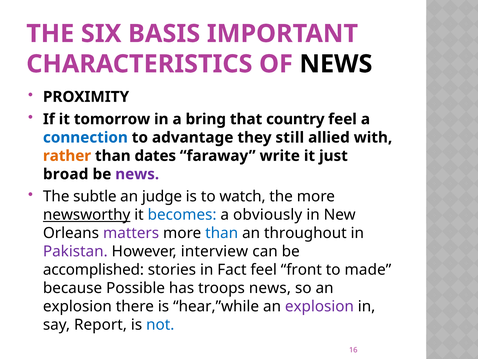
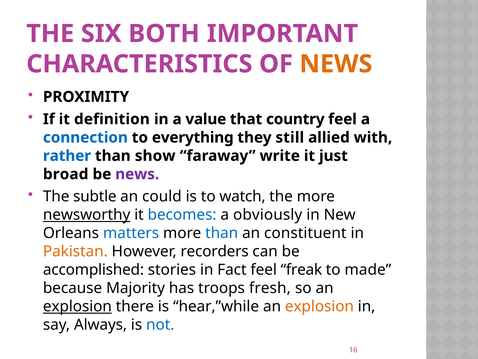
BASIS: BASIS -> BOTH
NEWS at (336, 64) colour: black -> orange
tomorrow: tomorrow -> definition
bring: bring -> value
advantage: advantage -> everything
rather colour: orange -> blue
dates: dates -> show
judge: judge -> could
matters colour: purple -> blue
throughout: throughout -> constituent
Pakistan colour: purple -> orange
interview: interview -> recorders
front: front -> freak
Possible: Possible -> Majority
troops news: news -> fresh
explosion at (77, 306) underline: none -> present
explosion at (319, 306) colour: purple -> orange
Report: Report -> Always
